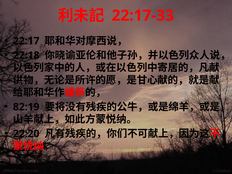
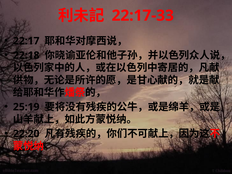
82:19: 82:19 -> 25:19
